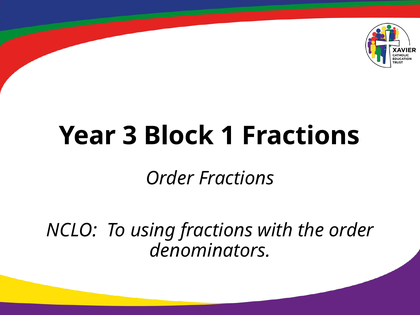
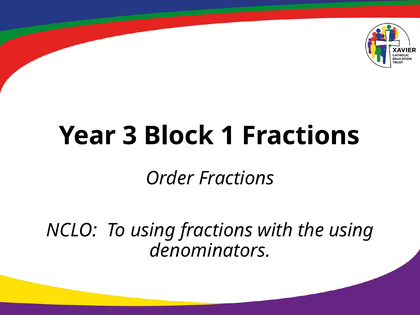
the order: order -> using
